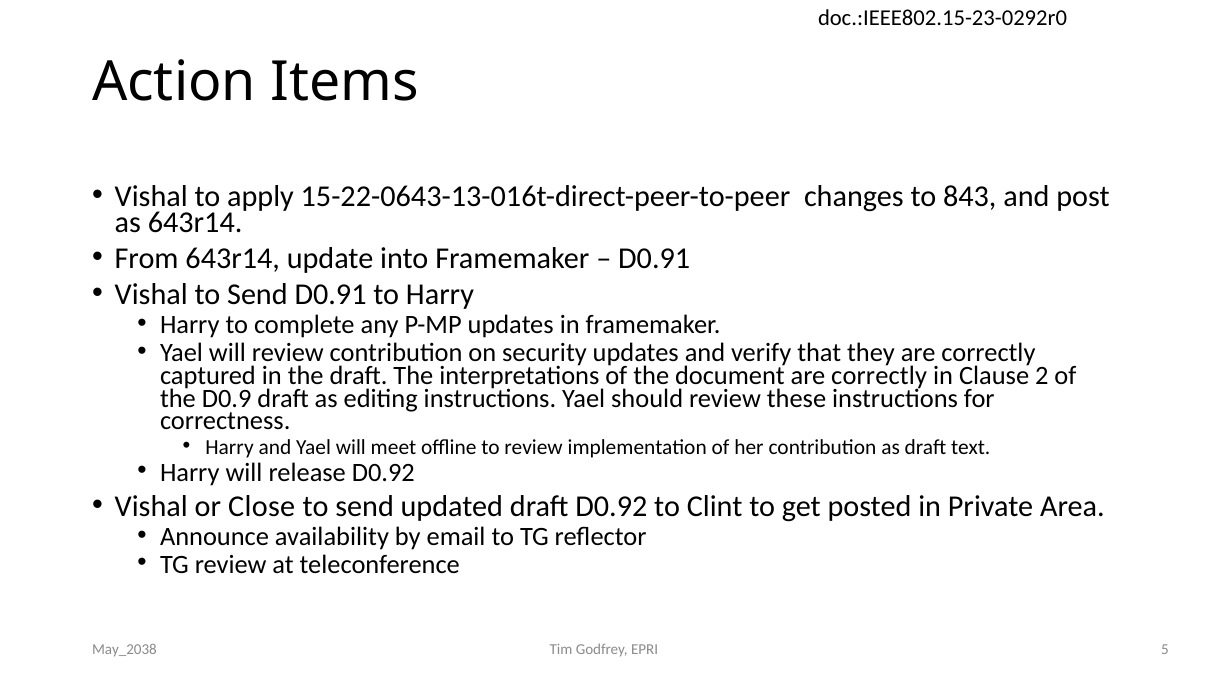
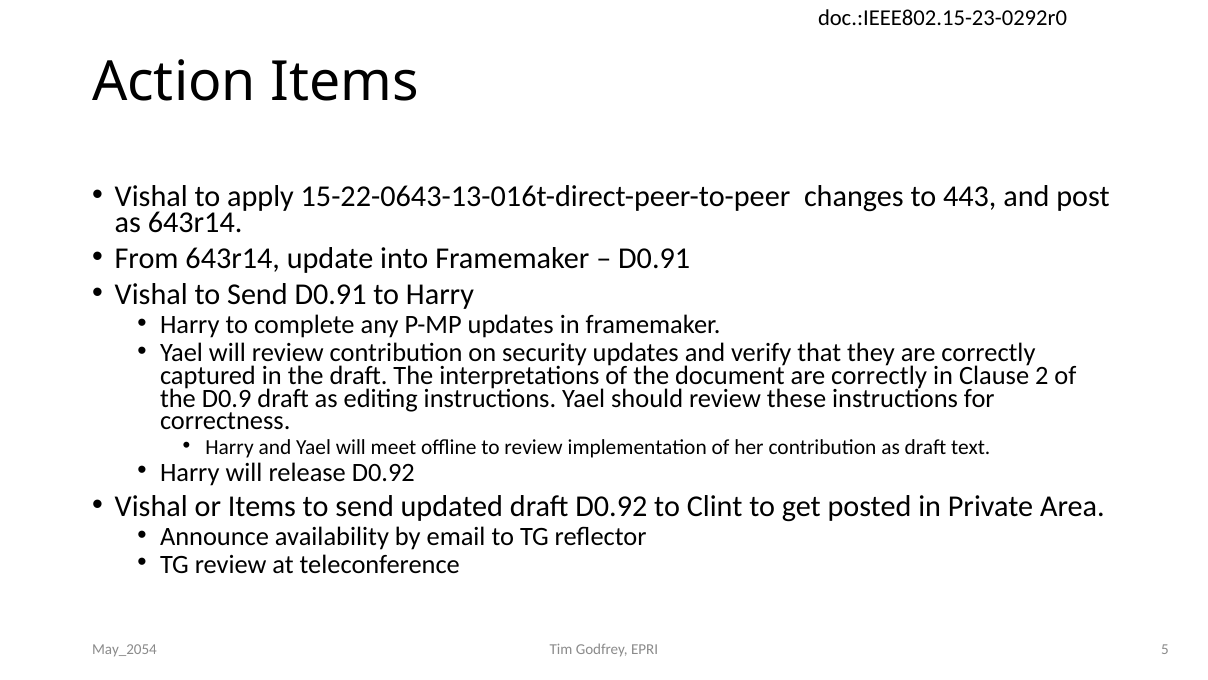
843: 843 -> 443
or Close: Close -> Items
May_2038: May_2038 -> May_2054
